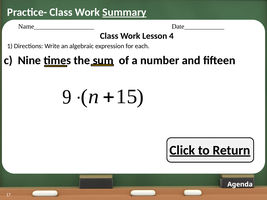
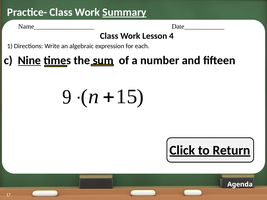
Nine underline: none -> present
